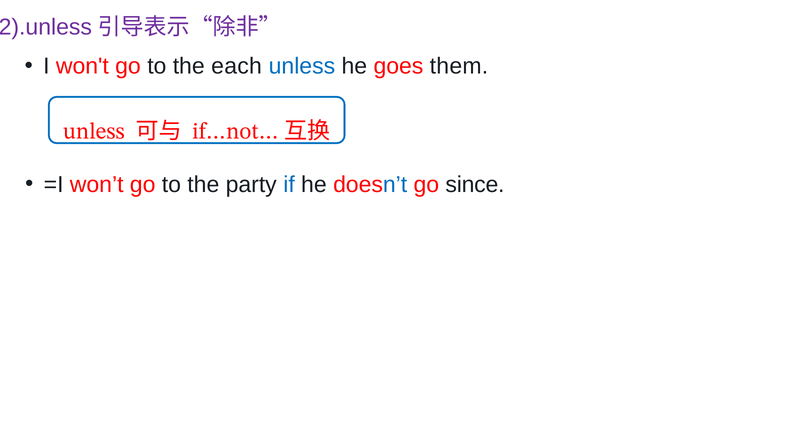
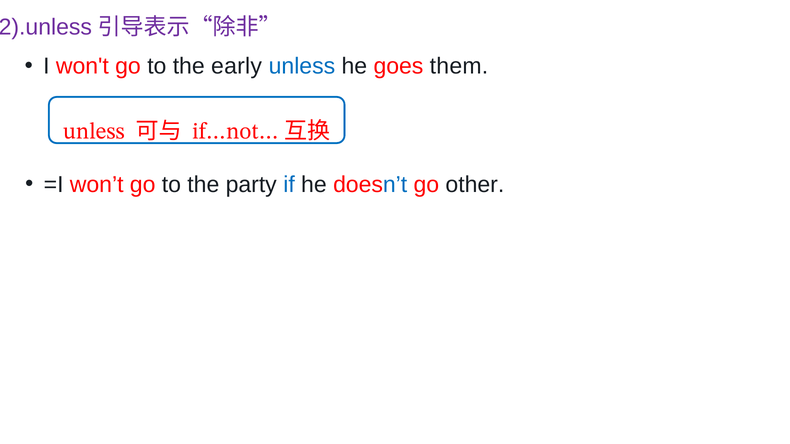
each: each -> early
since: since -> other
